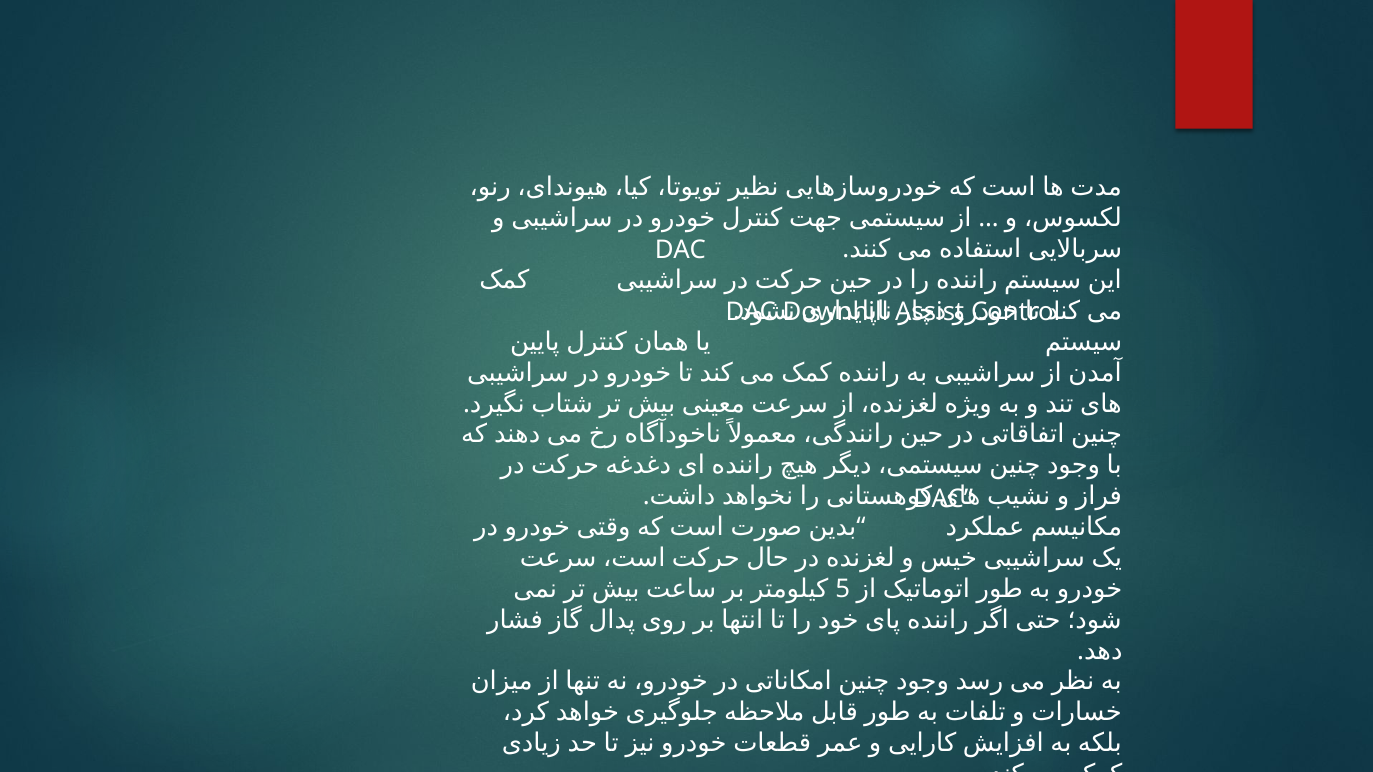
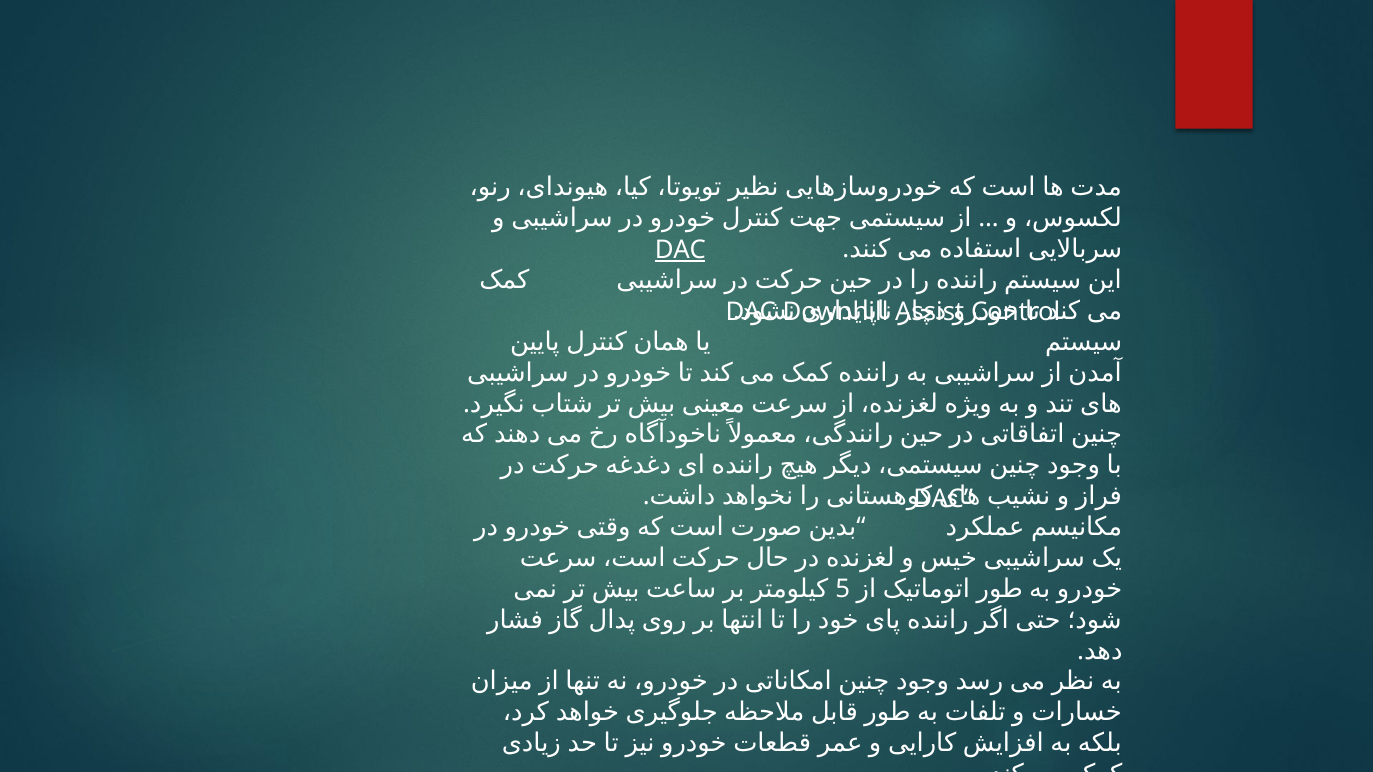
DAC at (680, 250) underline: none -> present
